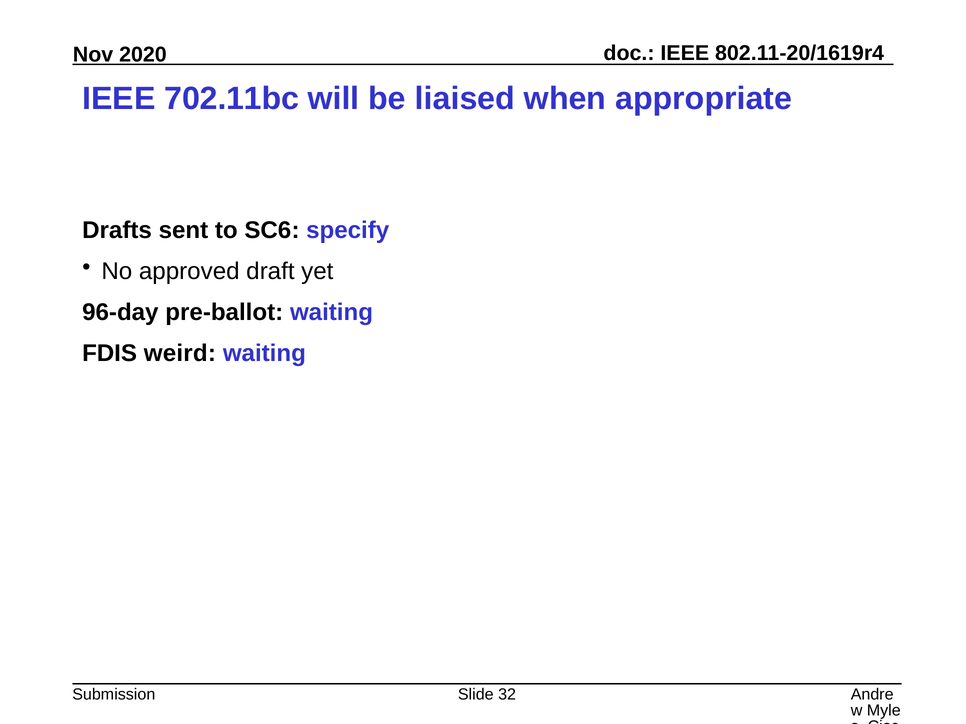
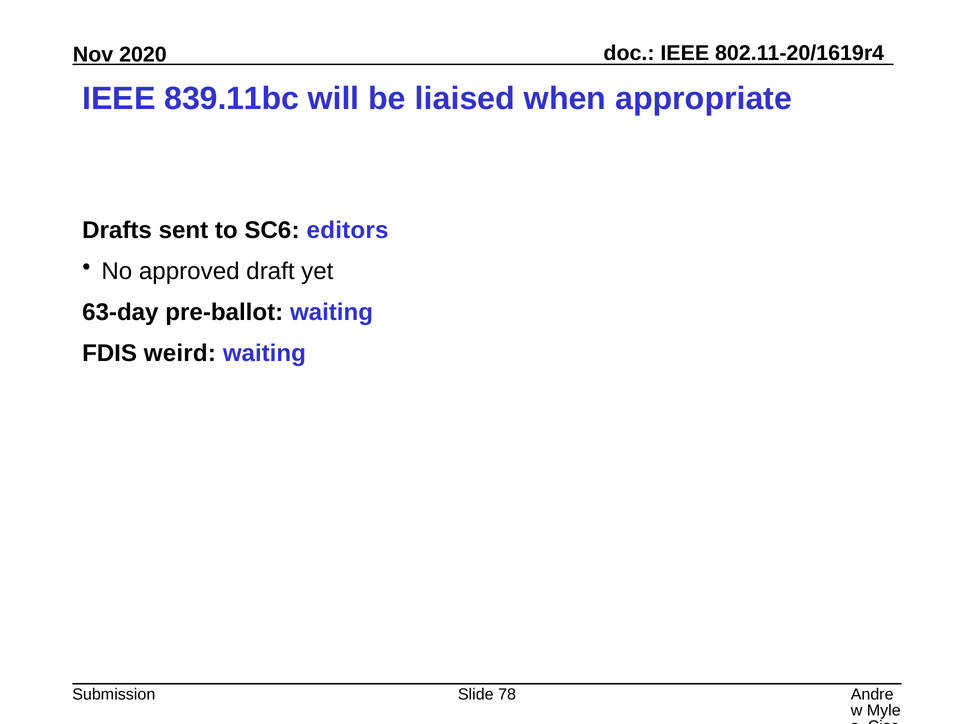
702.11bc: 702.11bc -> 839.11bc
specify: specify -> editors
96-day: 96-day -> 63-day
32: 32 -> 78
